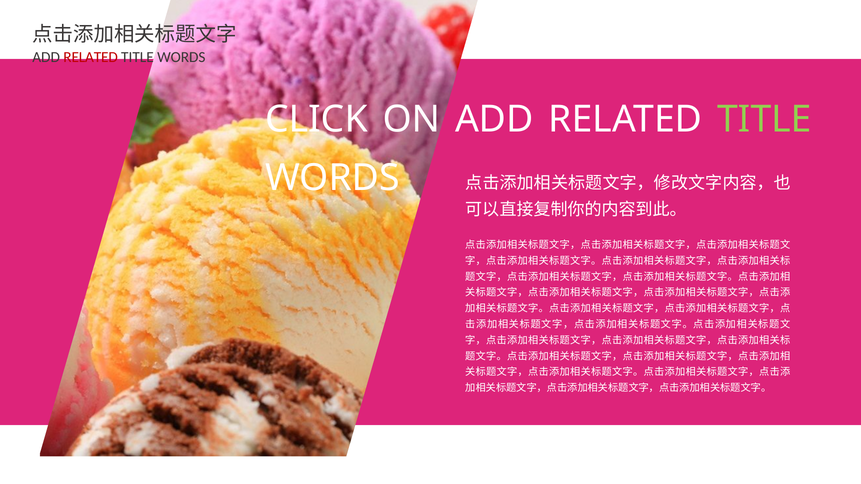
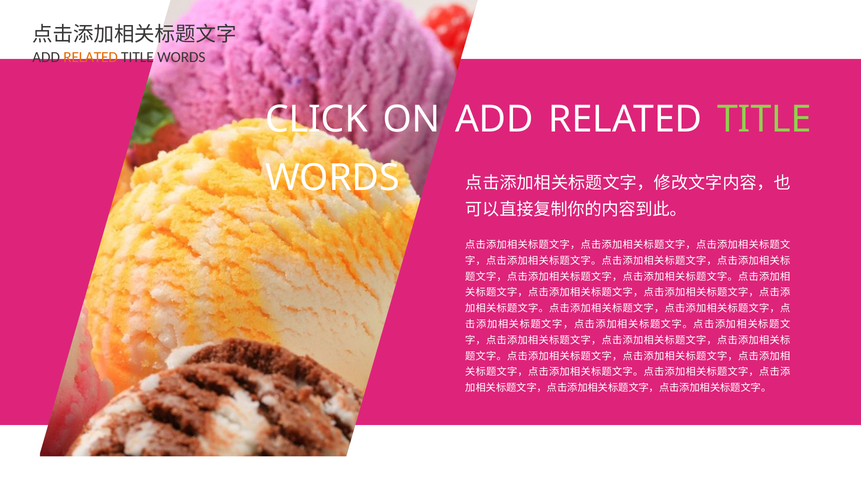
RELATED at (91, 57) colour: red -> orange
